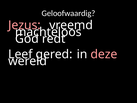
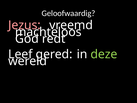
deze colour: pink -> light green
